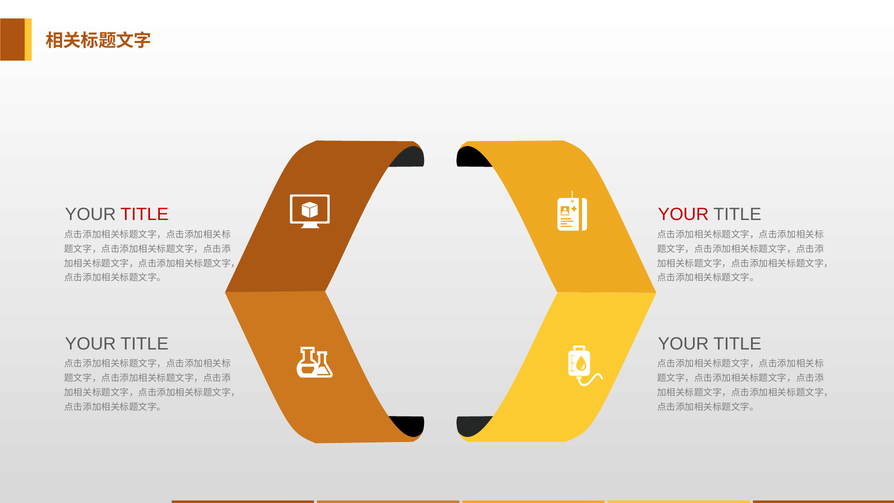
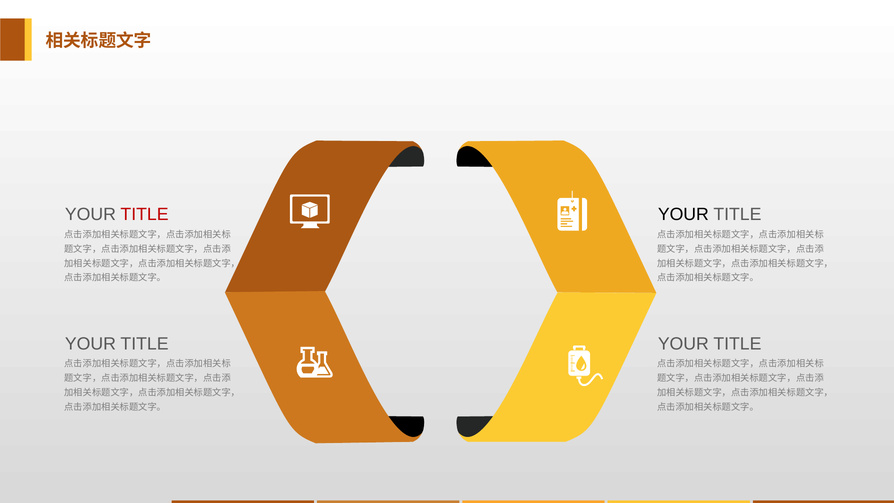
YOUR at (683, 214) colour: red -> black
